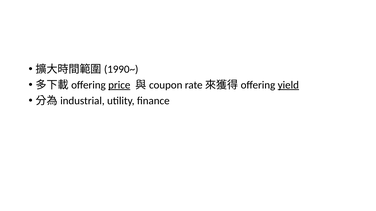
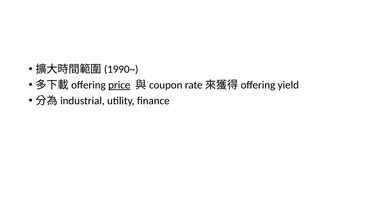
yield underline: present -> none
